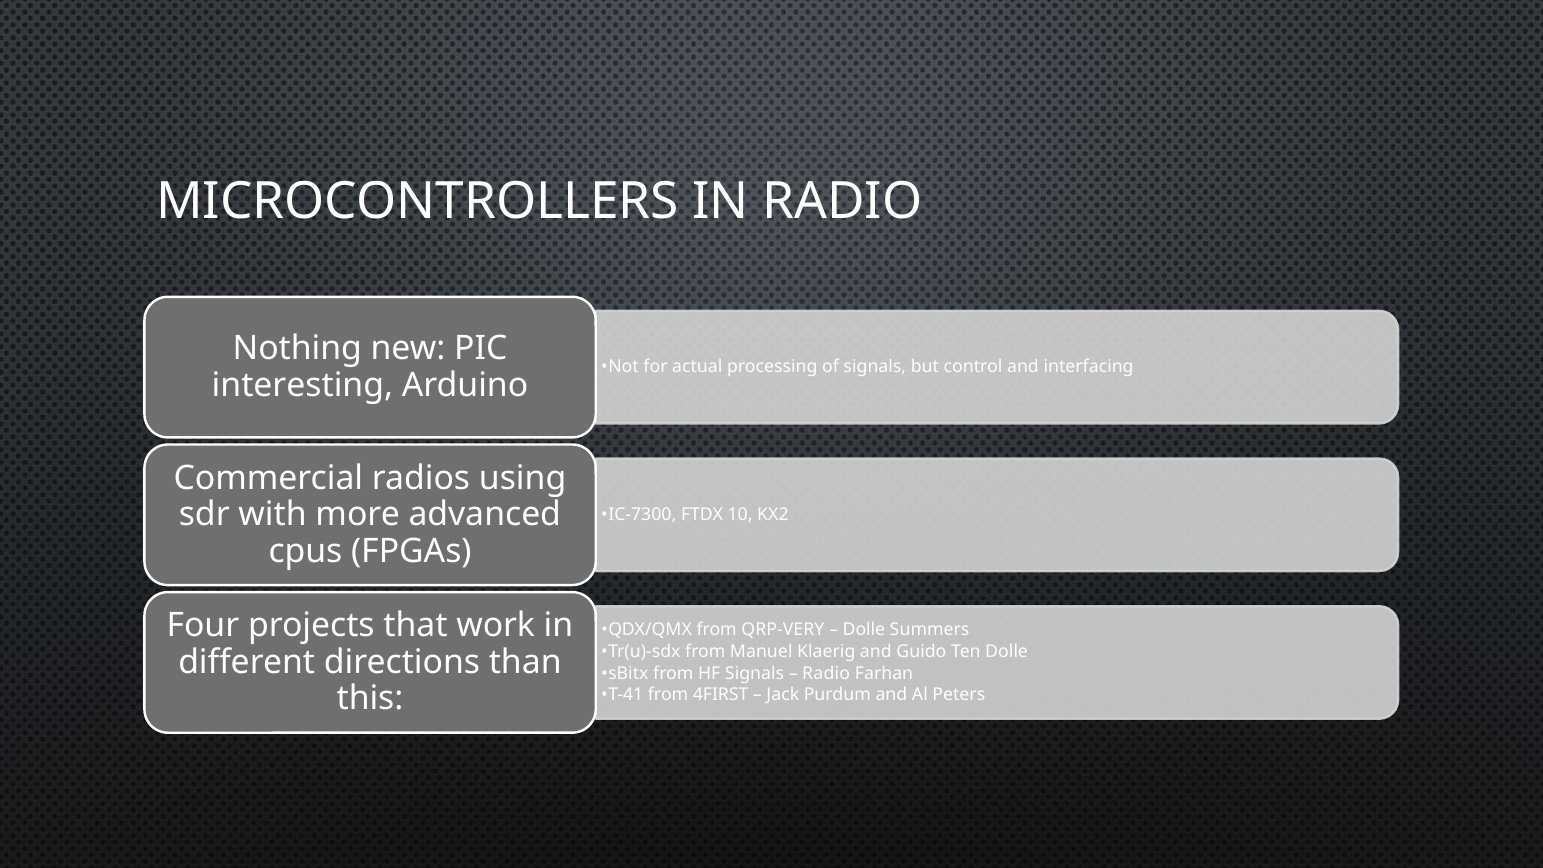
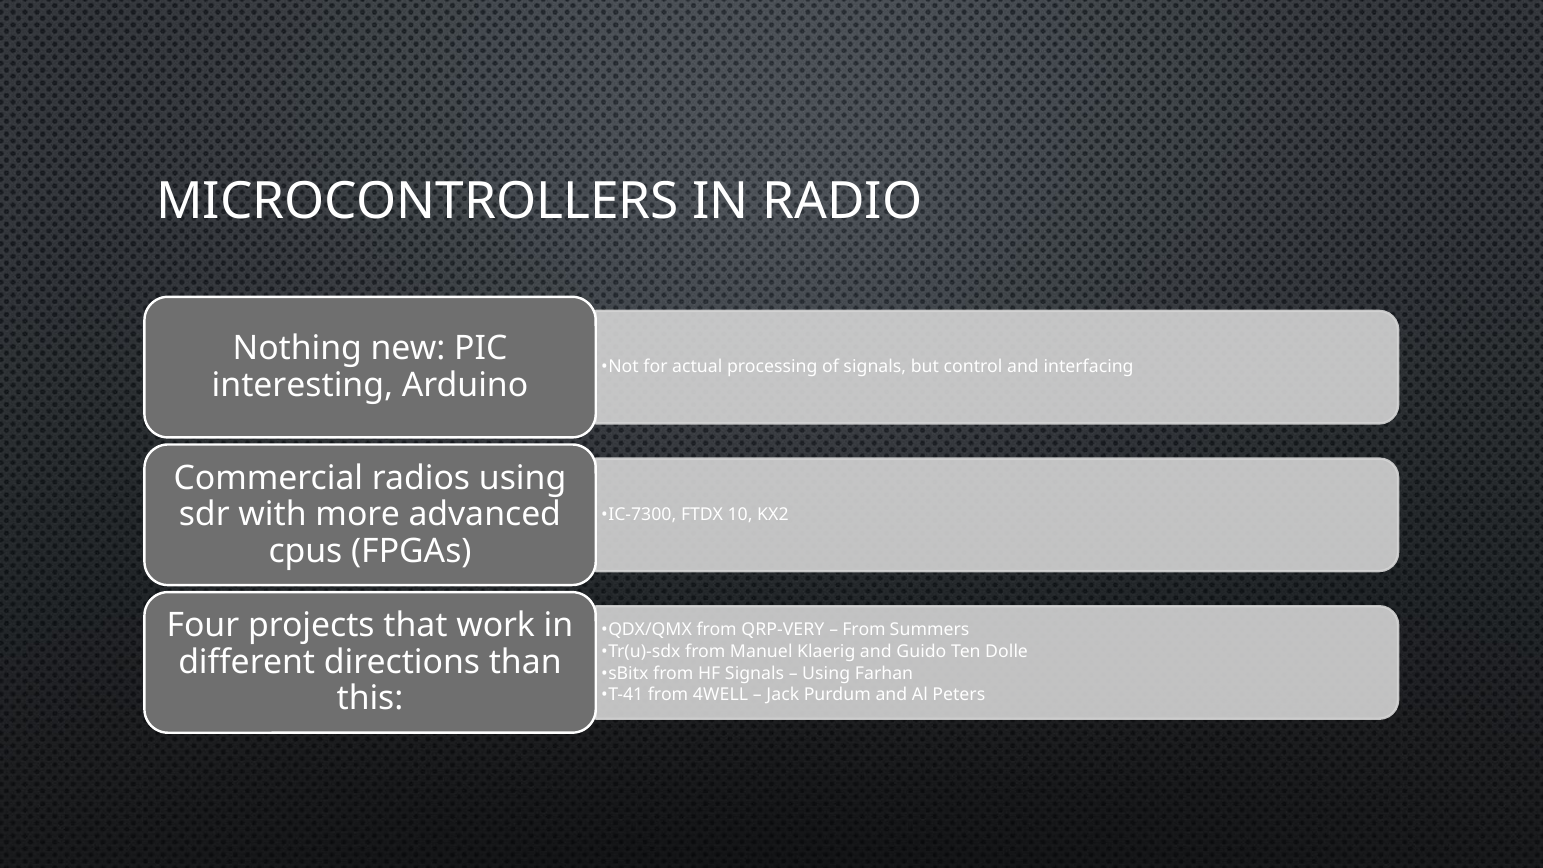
Dolle at (864, 630): Dolle -> From
Radio at (826, 673): Radio -> Using
4FIRST: 4FIRST -> 4WELL
